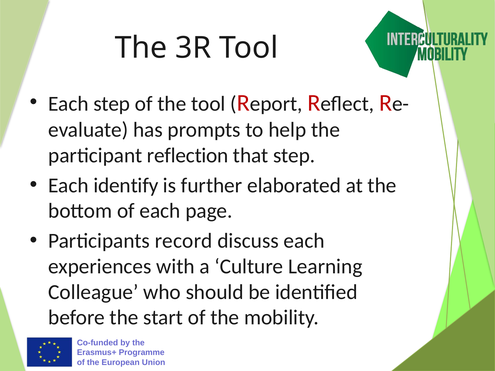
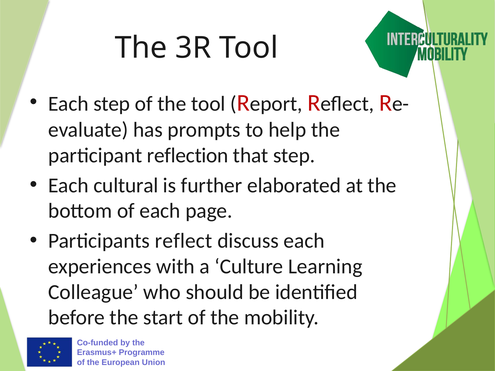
identify: identify -> cultural
record: record -> reflect
